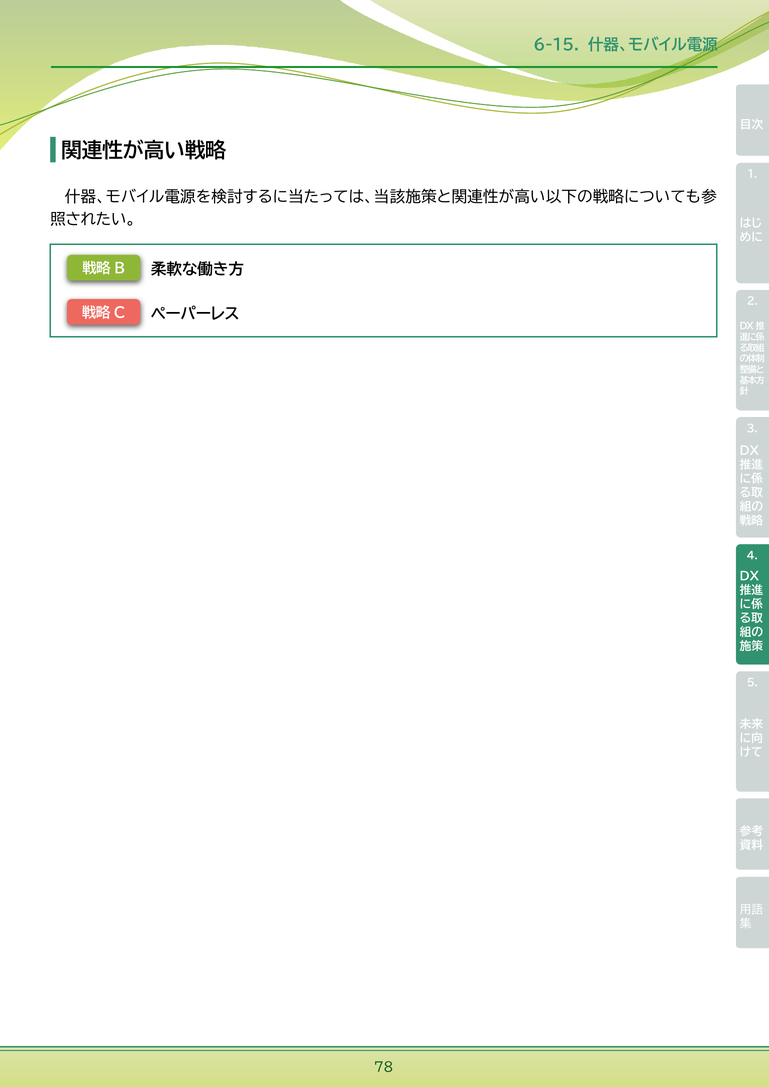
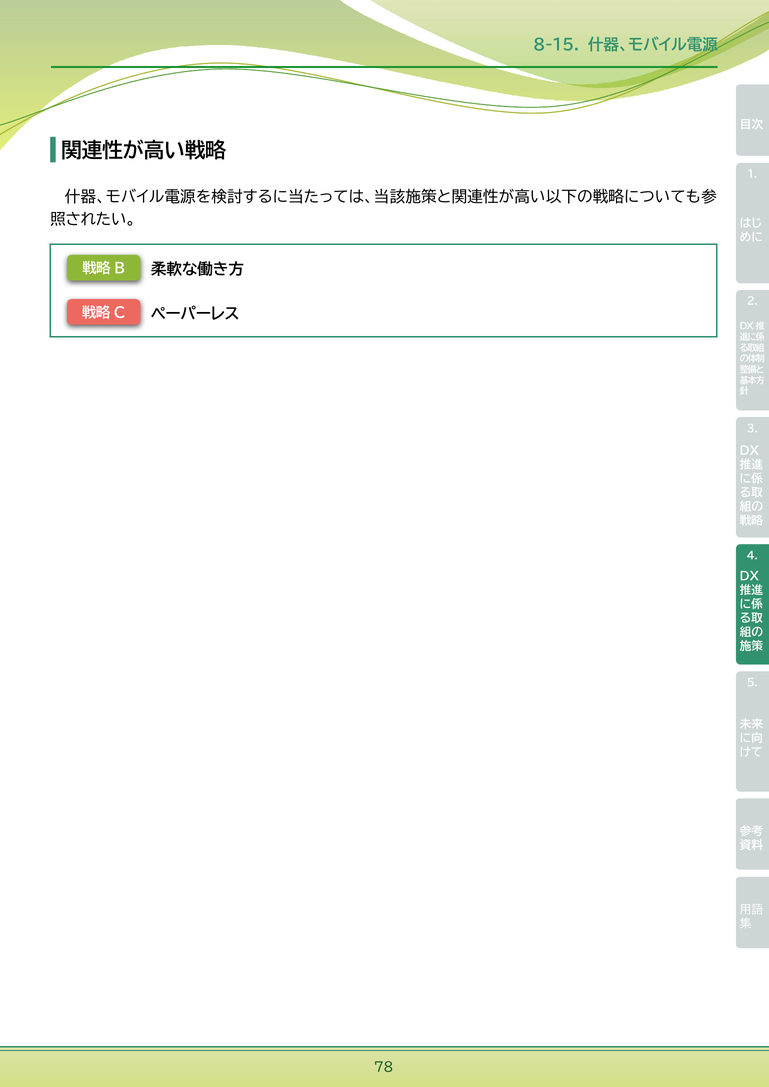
6-15: 6-15 -> 8-15
